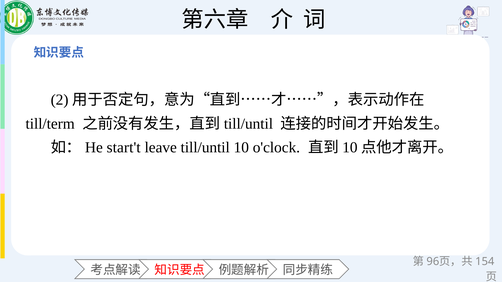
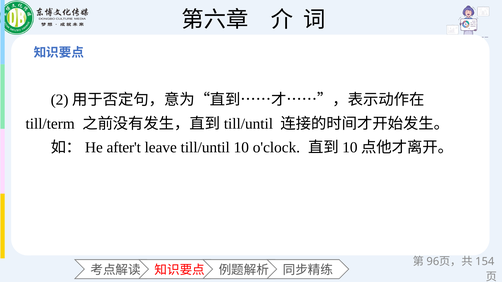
start't: start't -> after't
